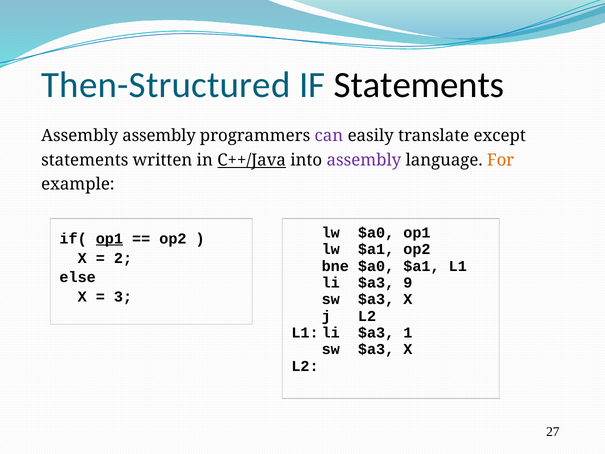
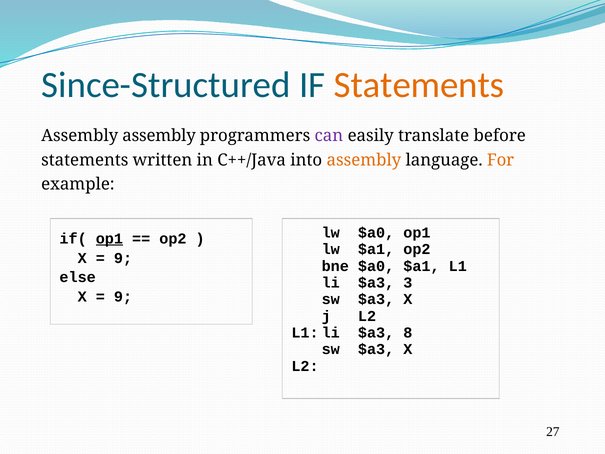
Then-Structured: Then-Structured -> Since-Structured
Statements at (419, 85) colour: black -> orange
except: except -> before
C++/Java underline: present -> none
assembly at (364, 160) colour: purple -> orange
2 at (123, 258): 2 -> 9
9: 9 -> 3
3 at (123, 297): 3 -> 9
1: 1 -> 8
